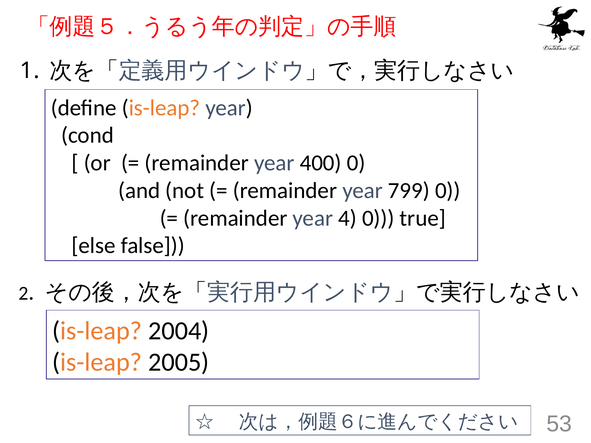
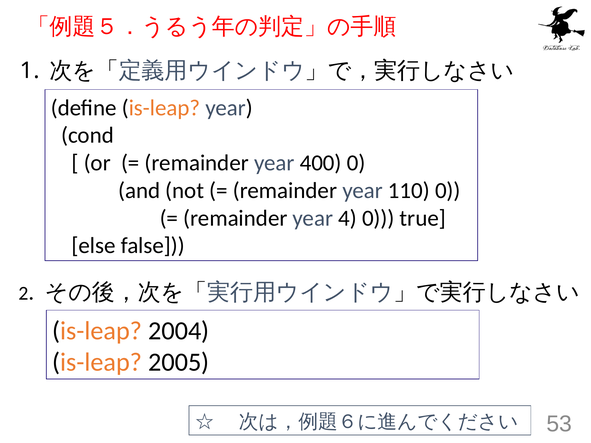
799: 799 -> 110
